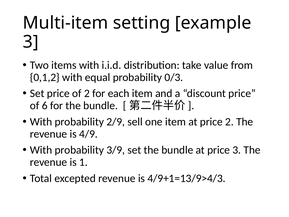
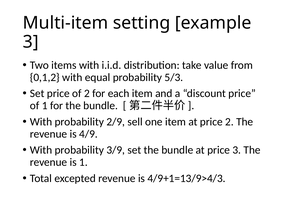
0/3: 0/3 -> 5/3
of 6: 6 -> 1
